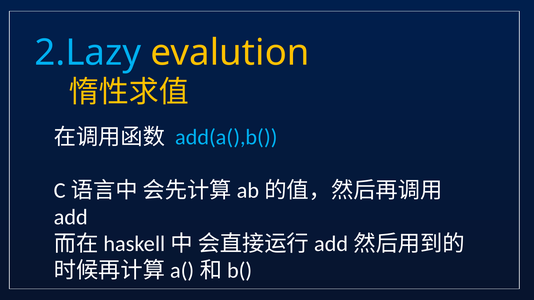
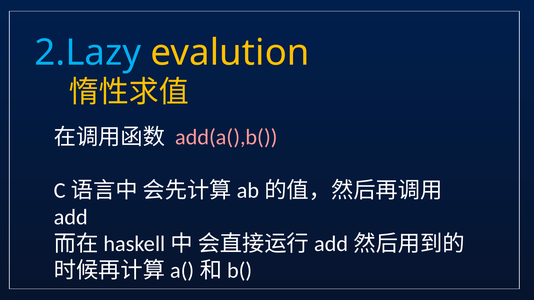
add(a(),b( colour: light blue -> pink
